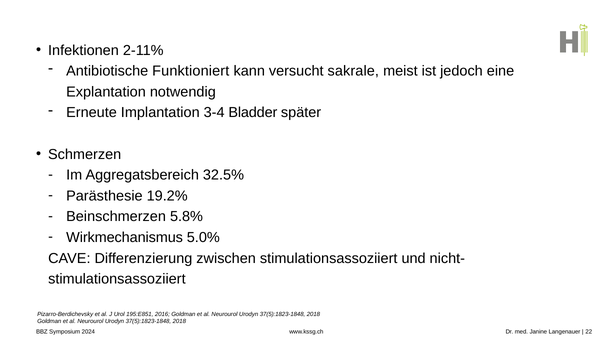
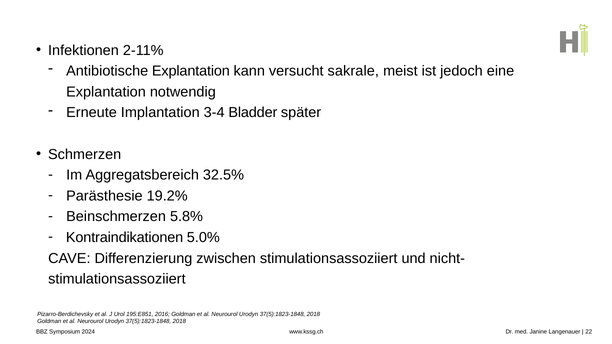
Antibiotische Funktioniert: Funktioniert -> Explantation
Wirkmechanismus: Wirkmechanismus -> Kontraindikationen
